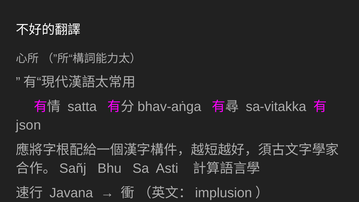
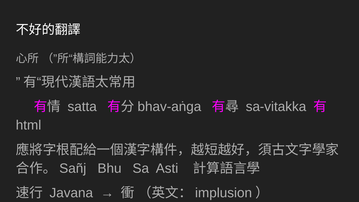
json: json -> html
